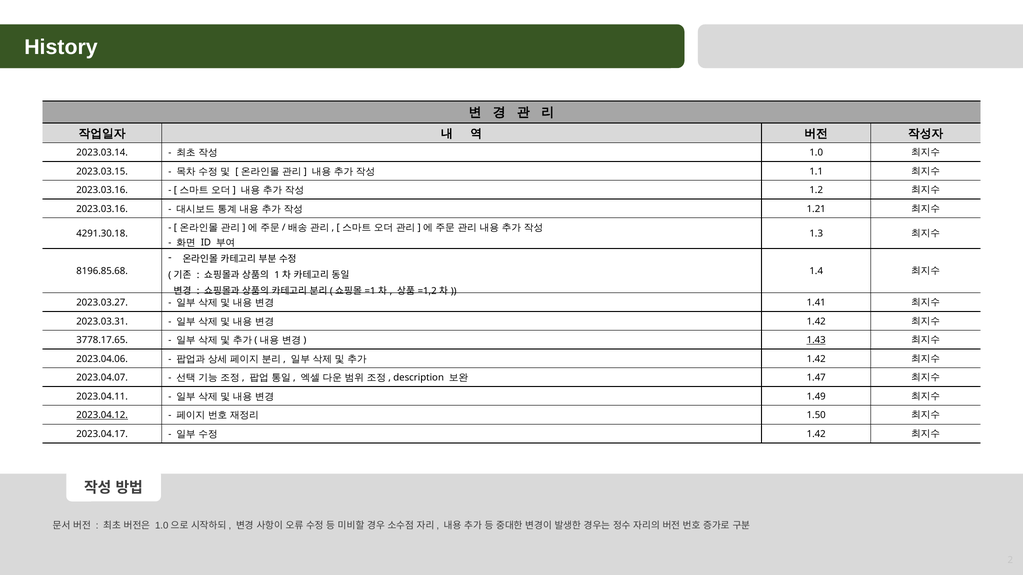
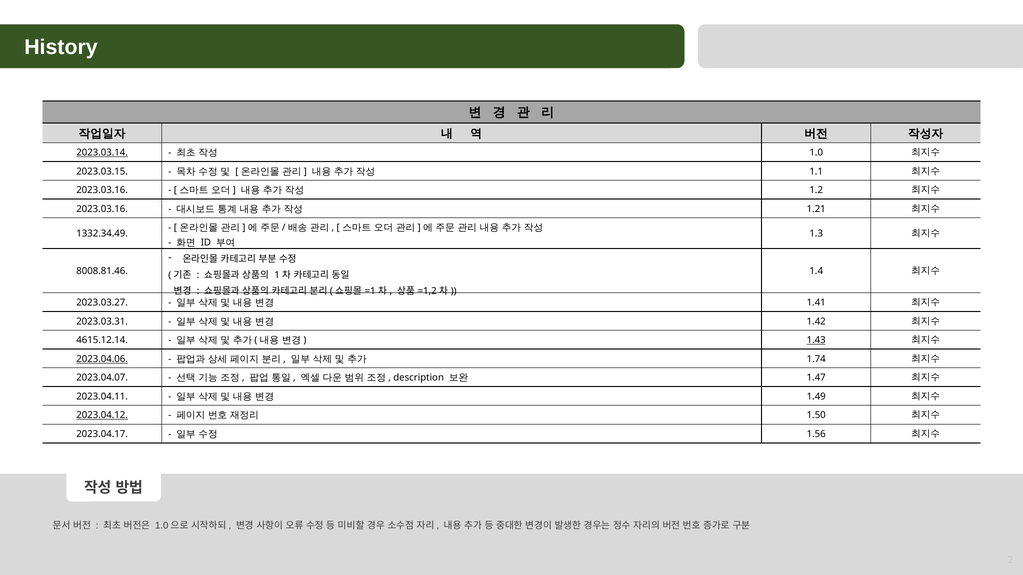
2023.03.14 underline: none -> present
4291.30.18: 4291.30.18 -> 1332.34.49
8196.85.68: 8196.85.68 -> 8008.81.46
3778.17.65: 3778.17.65 -> 4615.12.14
2023.04.06 underline: none -> present
1.42 at (816, 359): 1.42 -> 1.74
1.42 at (816, 434): 1.42 -> 1.56
